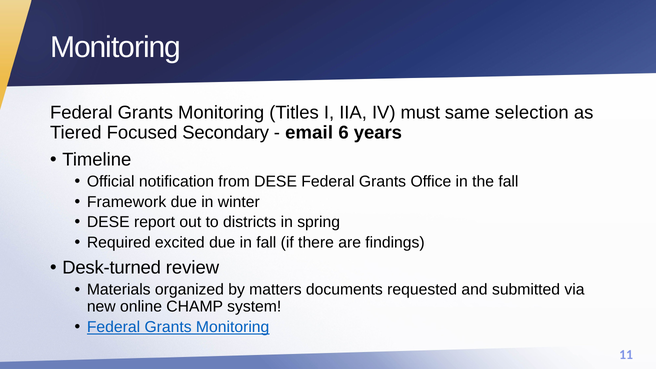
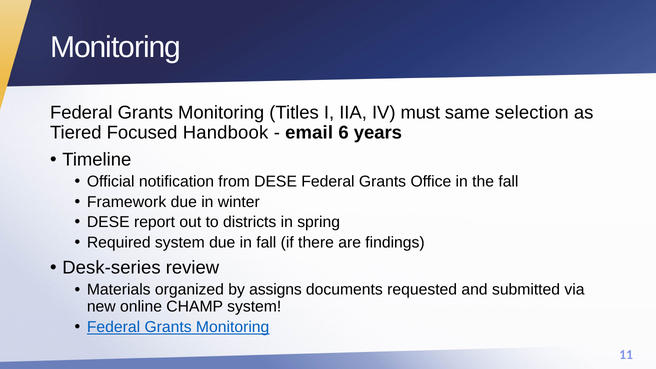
Secondary: Secondary -> Handbook
Required excited: excited -> system
Desk-turned: Desk-turned -> Desk-series
matters: matters -> assigns
